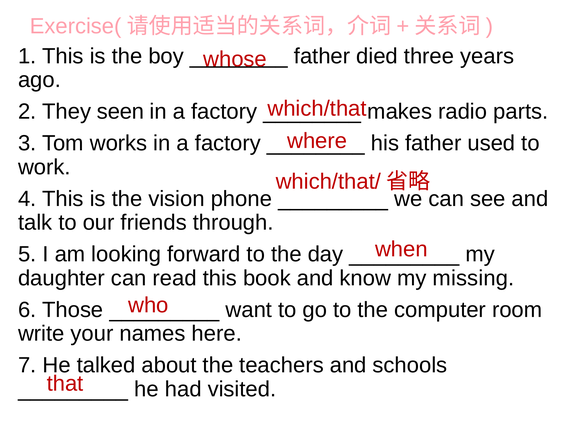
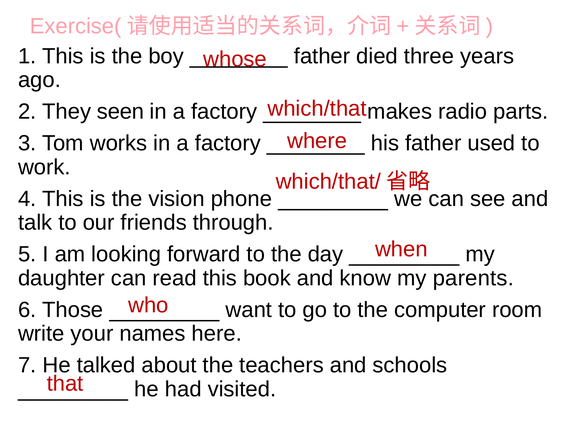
missing: missing -> parents
